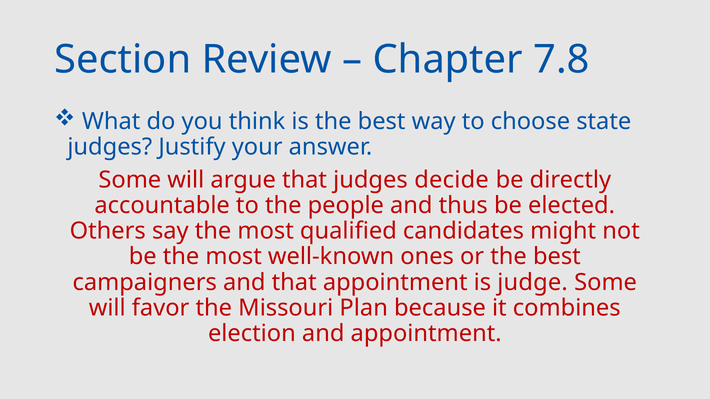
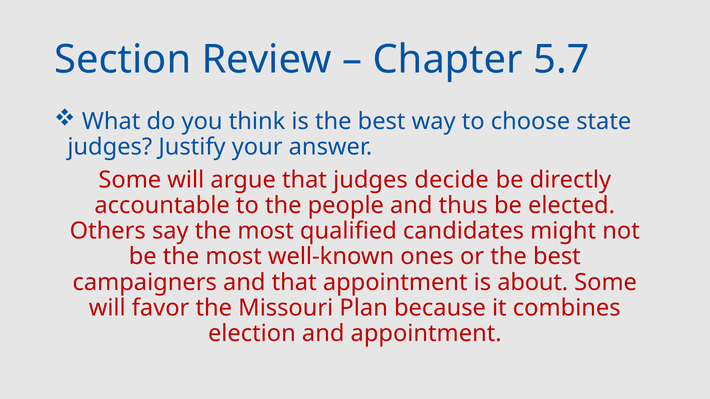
7.8: 7.8 -> 5.7
judge: judge -> about
